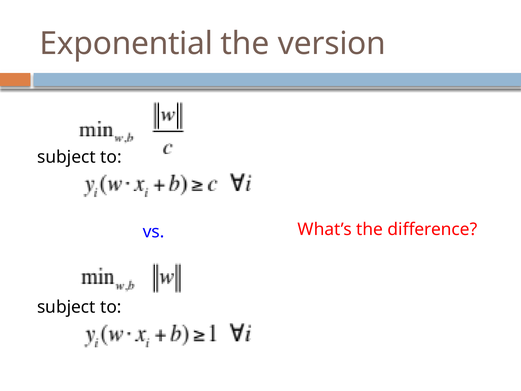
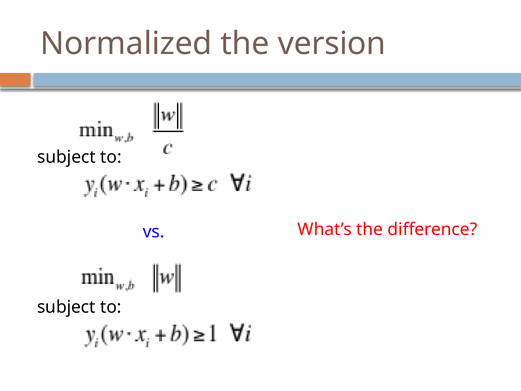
Exponential: Exponential -> Normalized
